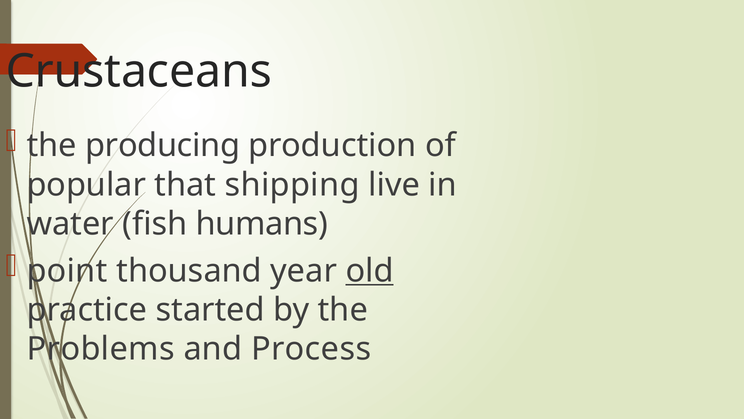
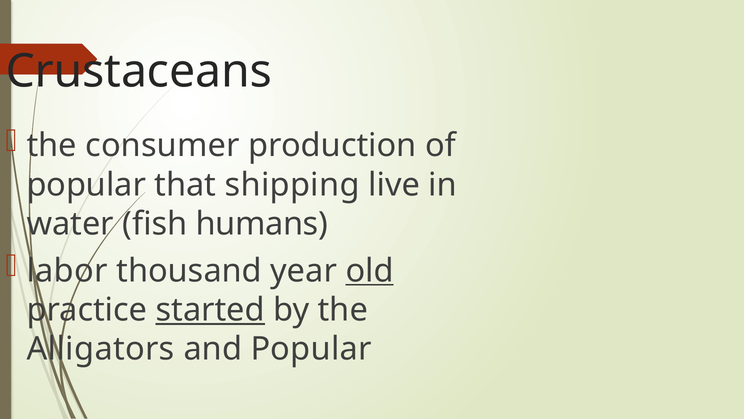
producing: producing -> consumer
point: point -> labor
started underline: none -> present
Problems: Problems -> Alligators
and Process: Process -> Popular
